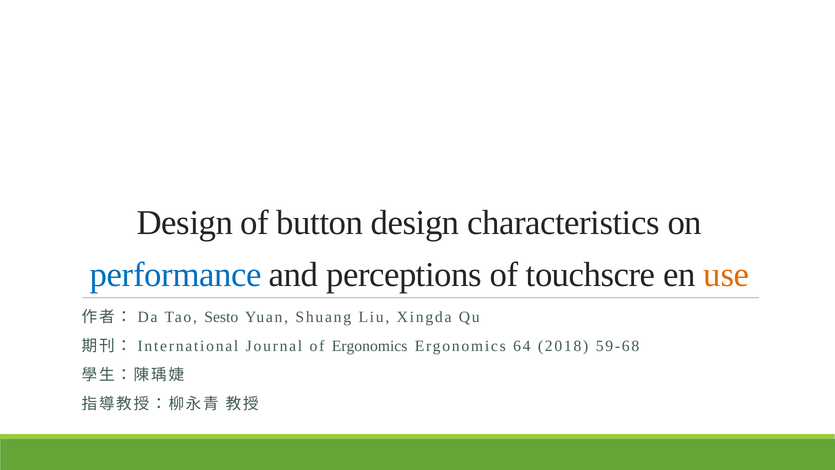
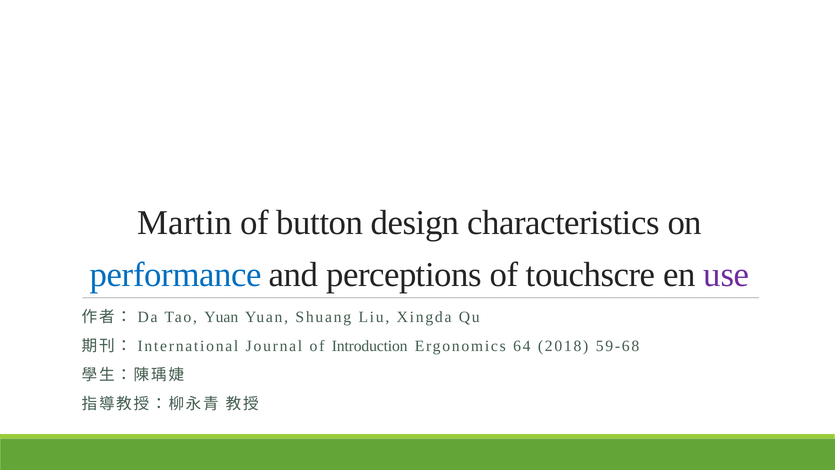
Design at (185, 222): Design -> Martin
use colour: orange -> purple
Tao Sesto: Sesto -> Yuan
of Ergonomics: Ergonomics -> Introduction
